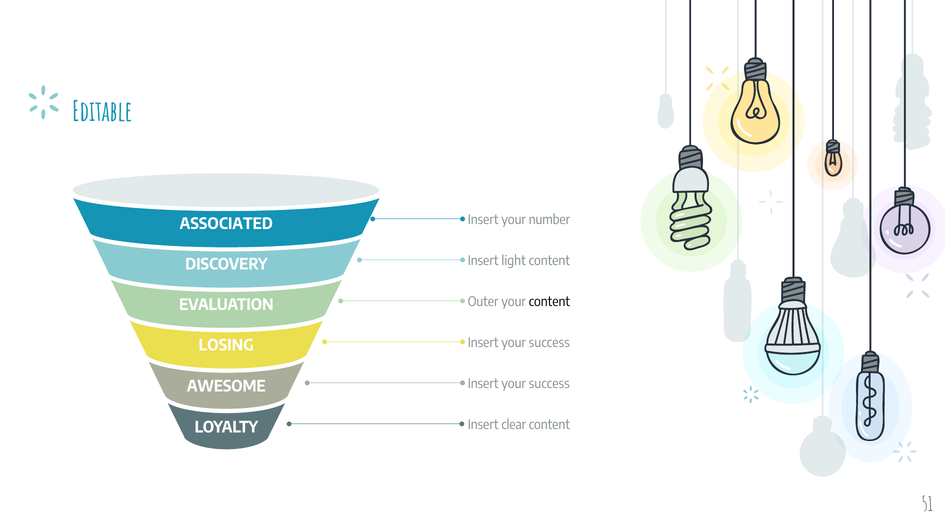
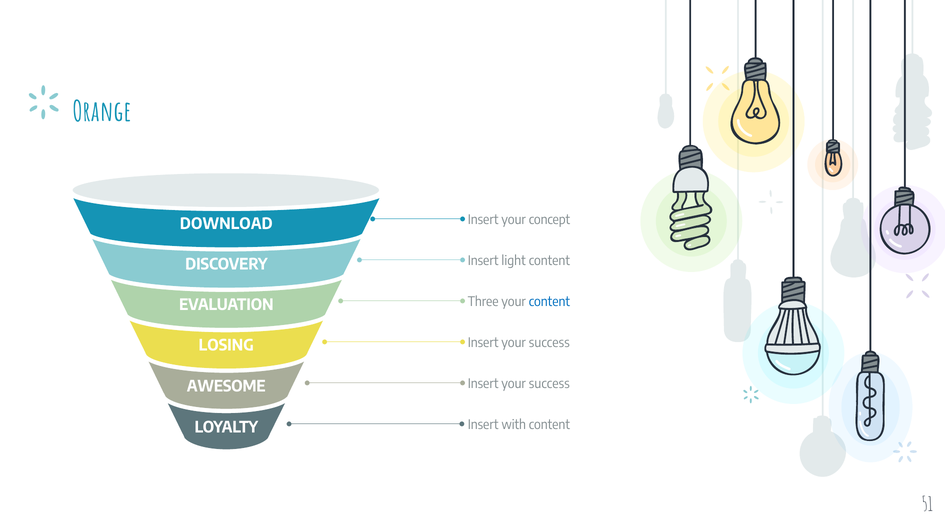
Editable: Editable -> Orange
number: number -> concept
ASSOCIATED: ASSOCIATED -> DOWNLOAD
Outer: Outer -> Three
content at (549, 302) colour: black -> blue
clear: clear -> with
